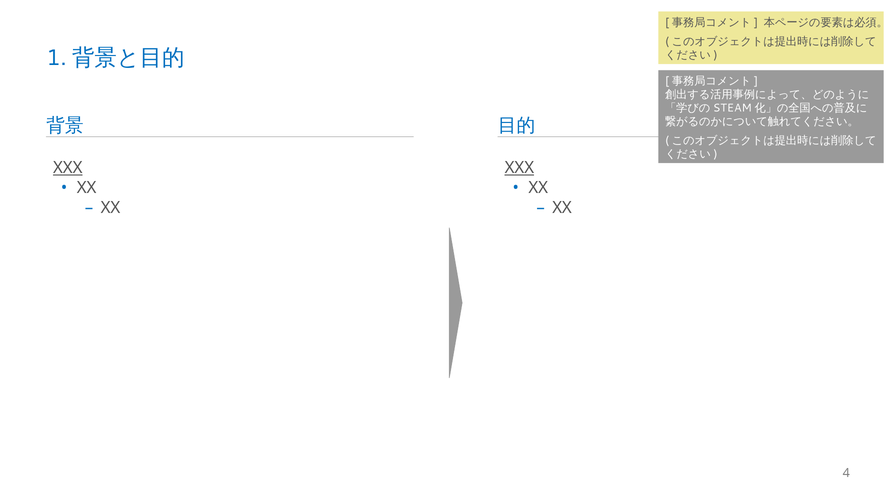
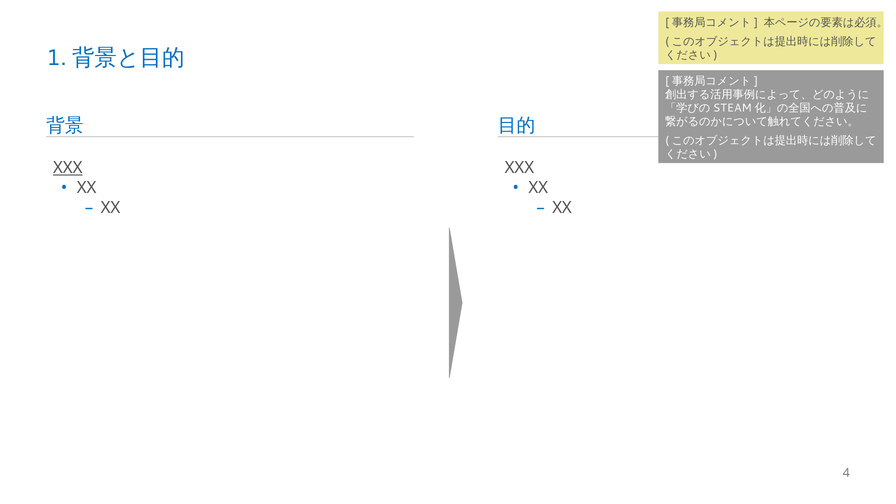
XXX at (519, 168) underline: present -> none
